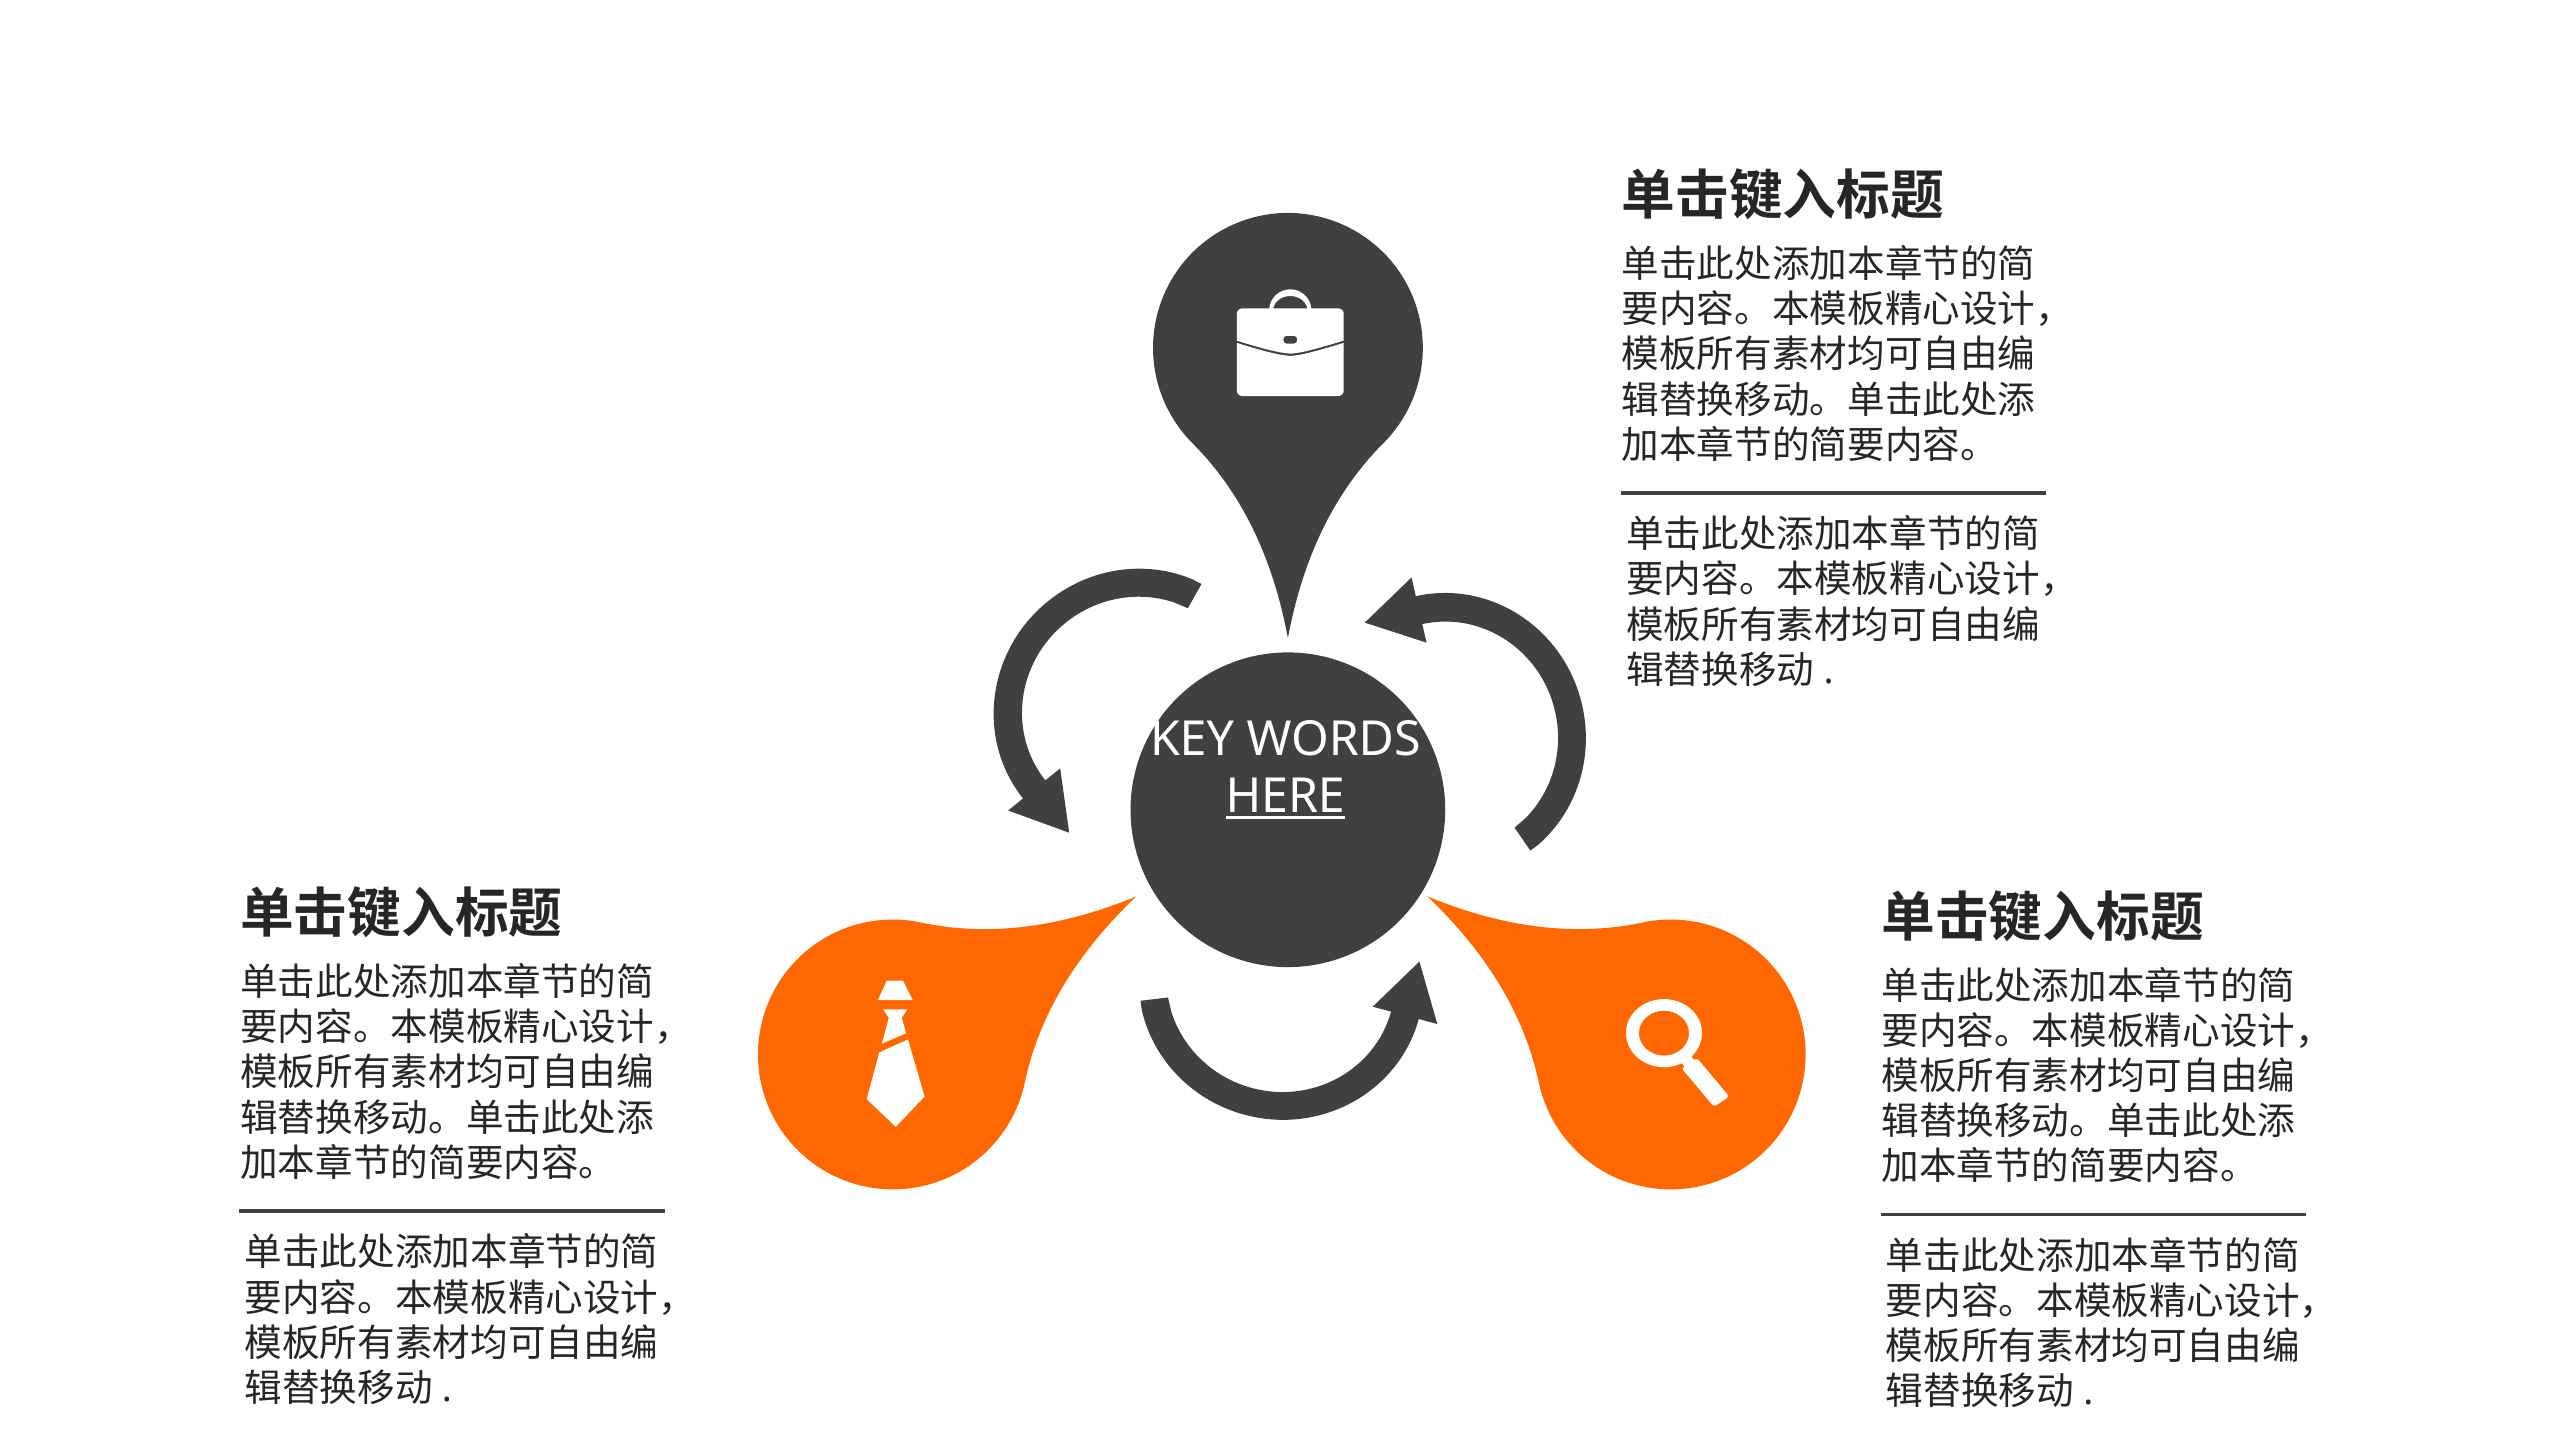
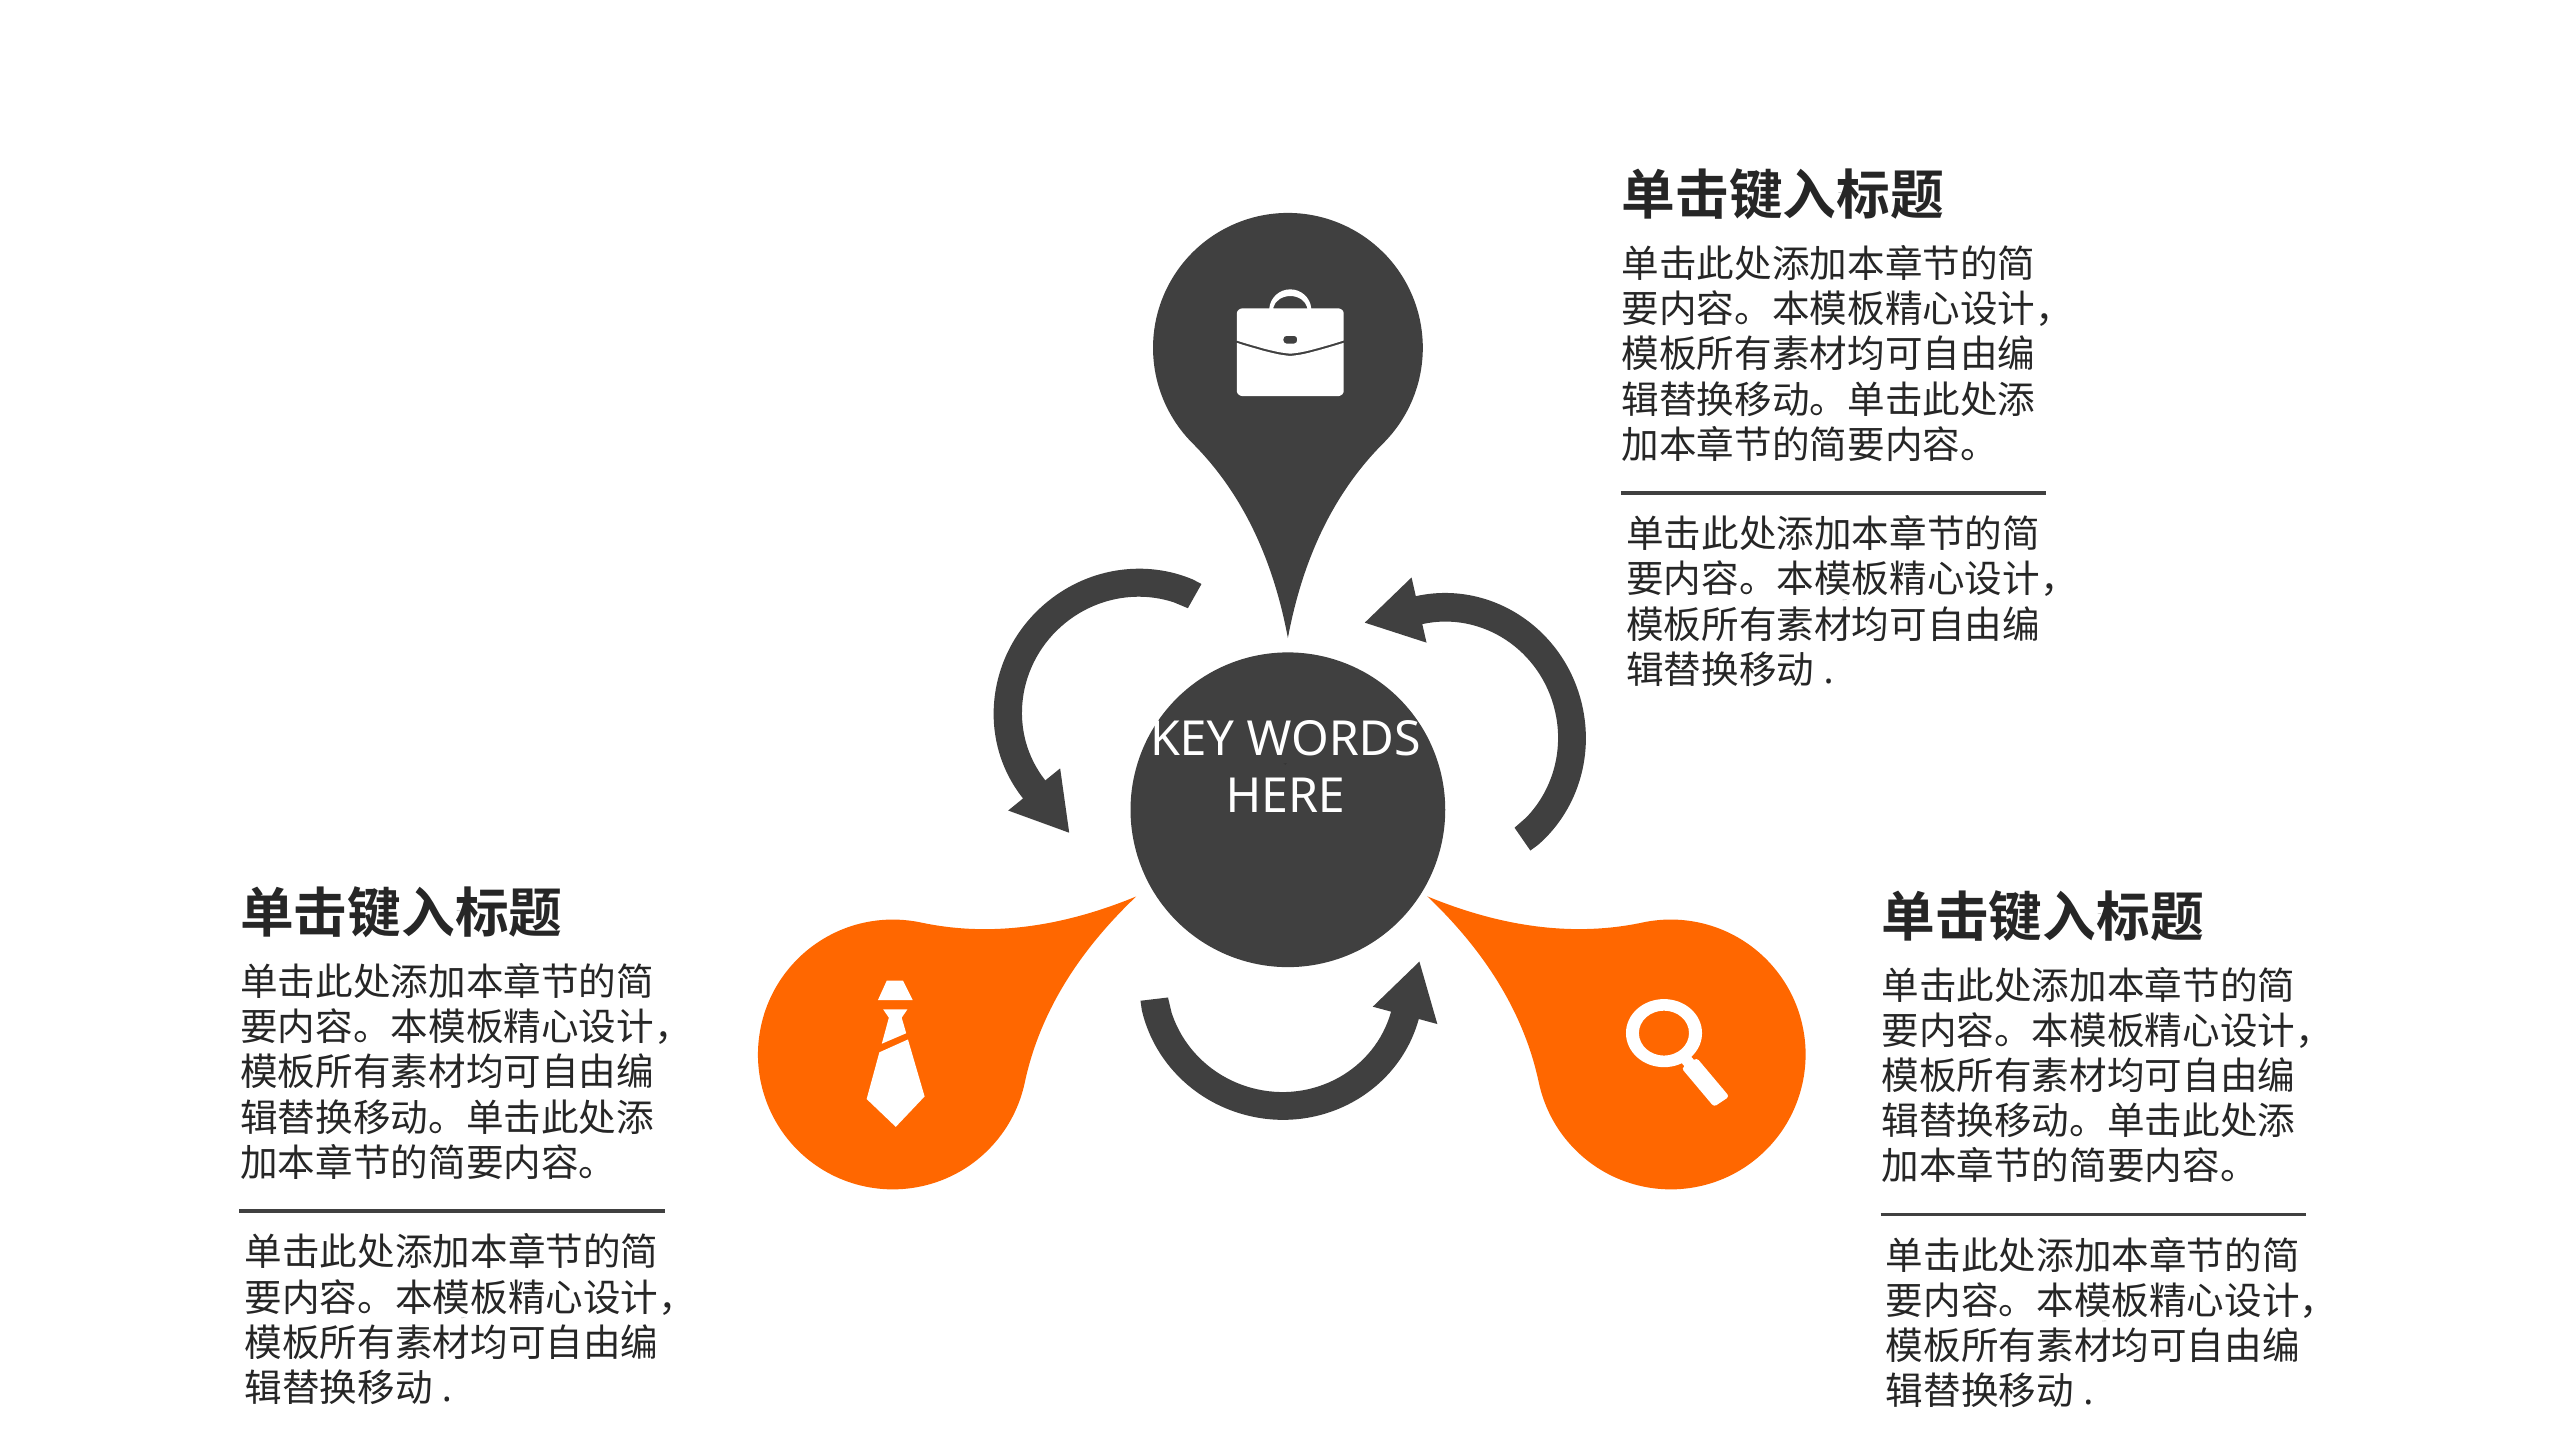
HERE at (1285, 797) underline: present -> none
